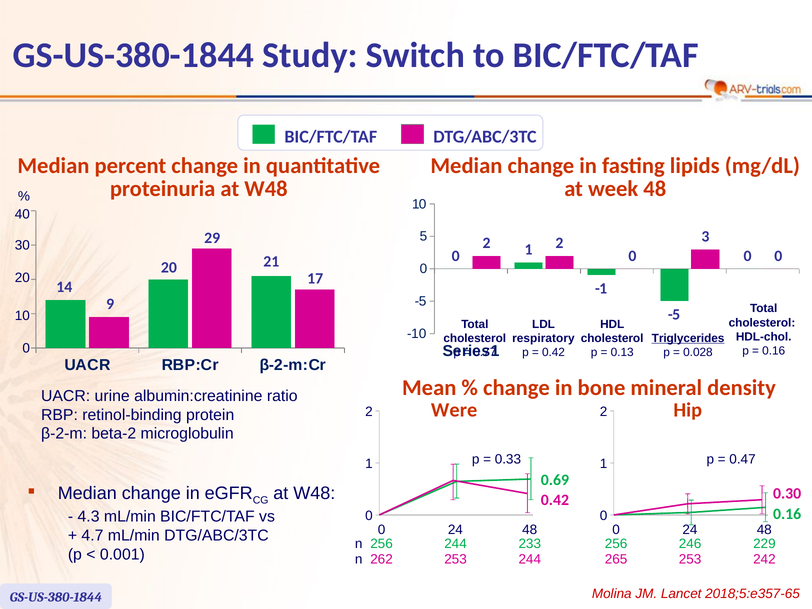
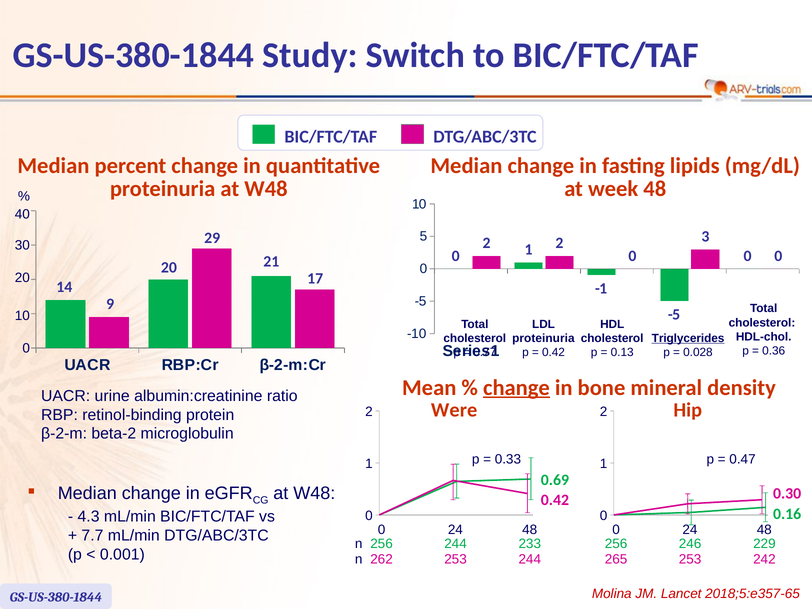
respiratory at (543, 338): respiratory -> proteinuria
0.16 at (774, 351): 0.16 -> 0.36
change at (516, 388) underline: none -> present
4.7: 4.7 -> 7.7
